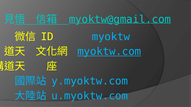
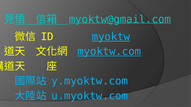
myoktw underline: none -> present
